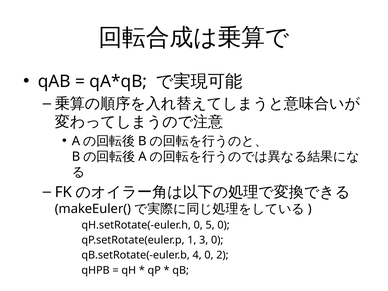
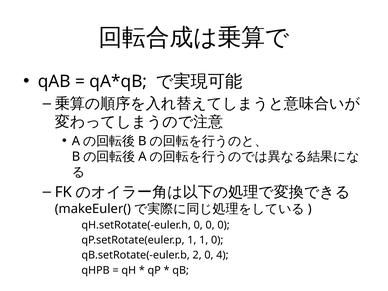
qH.setRotate(-euler.h 0 5: 5 -> 0
1 3: 3 -> 1
4: 4 -> 2
2: 2 -> 4
